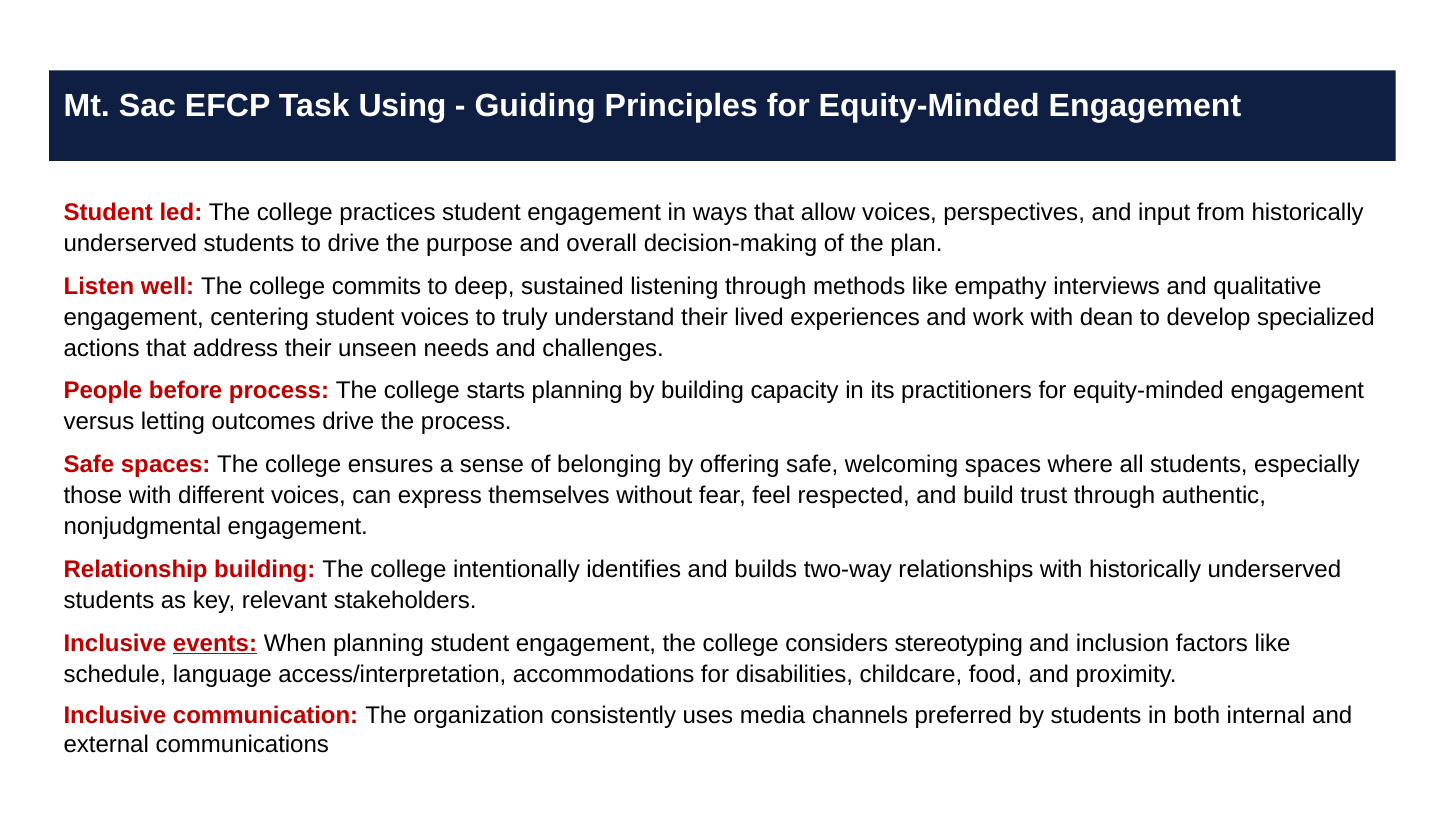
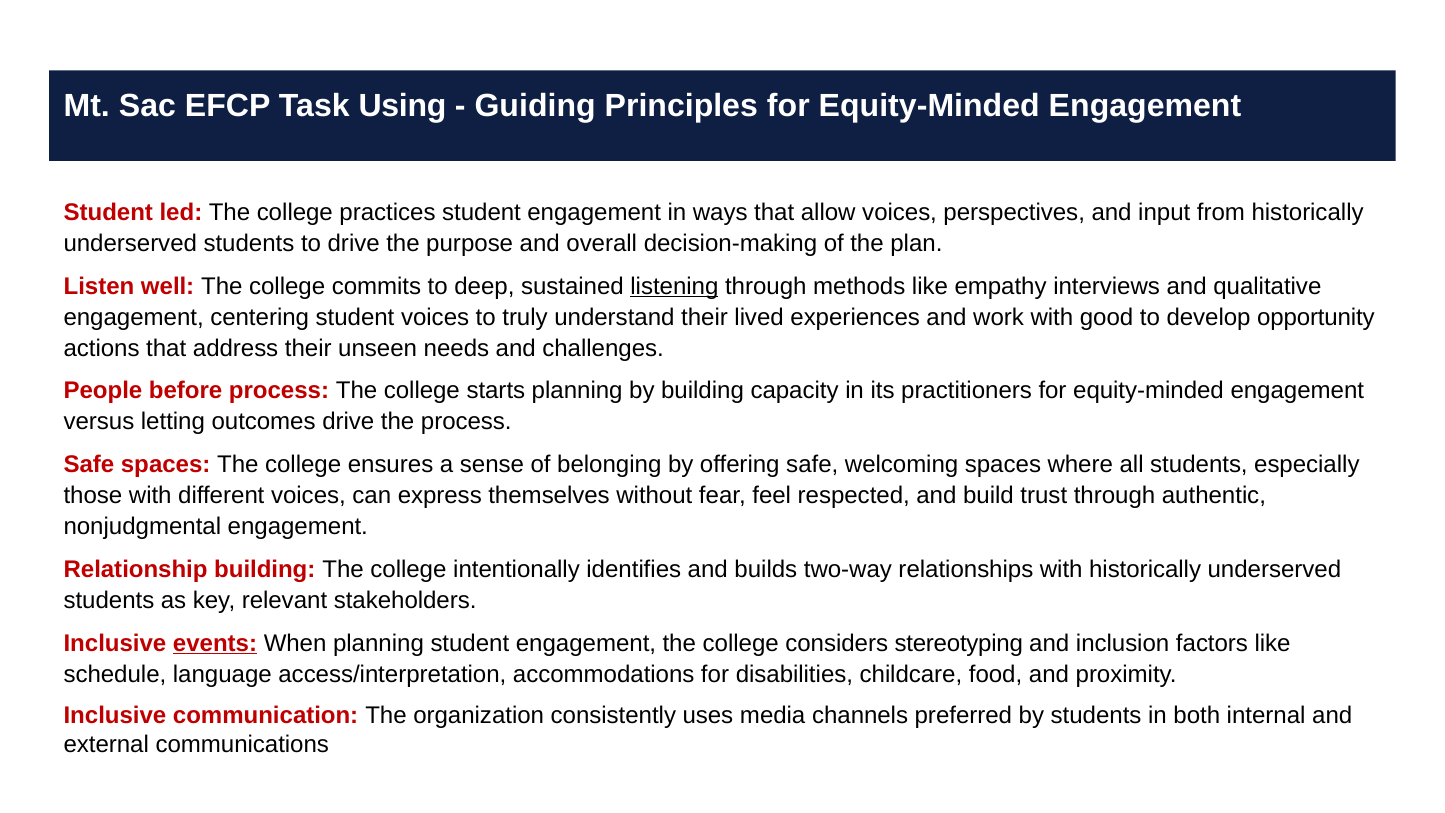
listening underline: none -> present
dean: dean -> good
specialized: specialized -> opportunity
